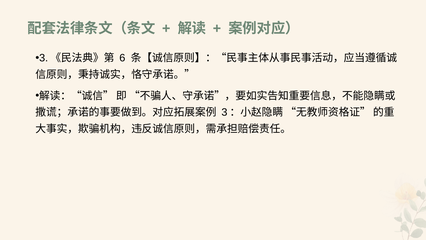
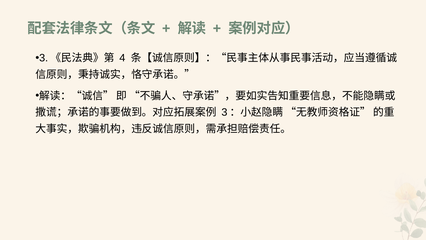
6: 6 -> 4
